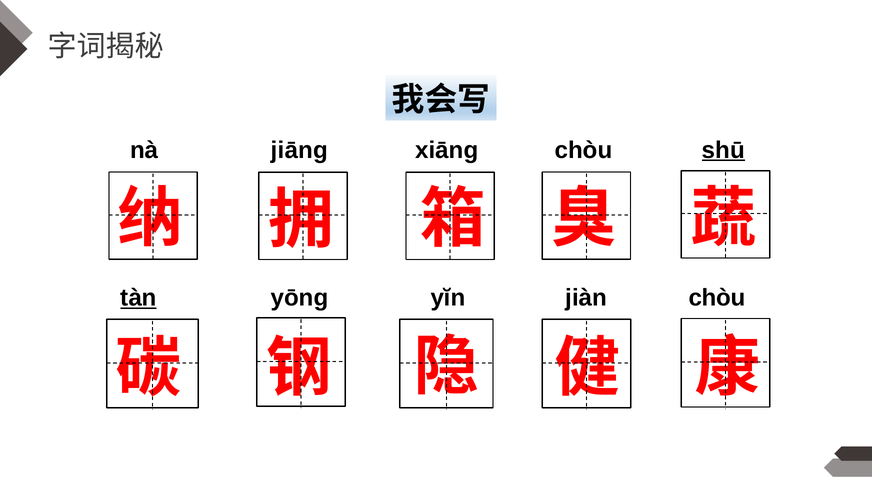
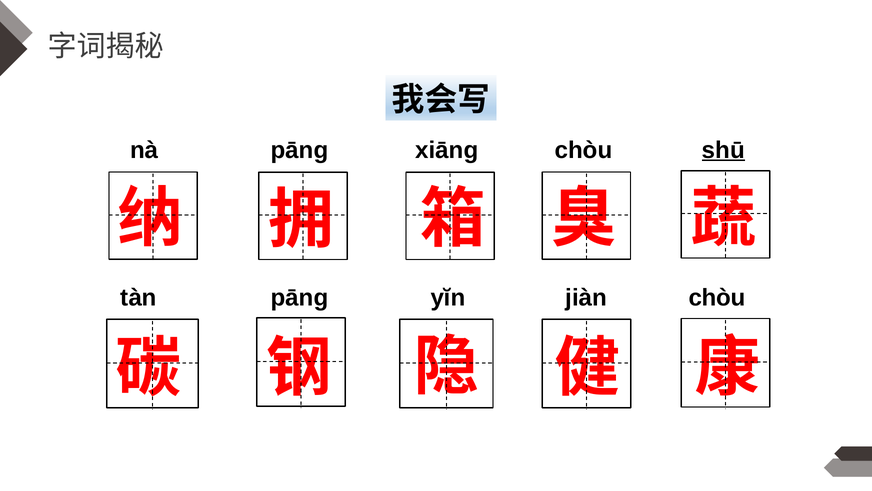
nà jiāng: jiāng -> pāng
tàn underline: present -> none
yōng at (300, 297): yōng -> pāng
